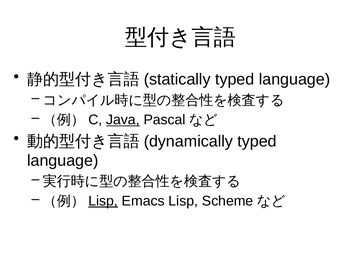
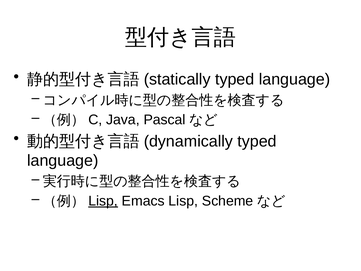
Java underline: present -> none
